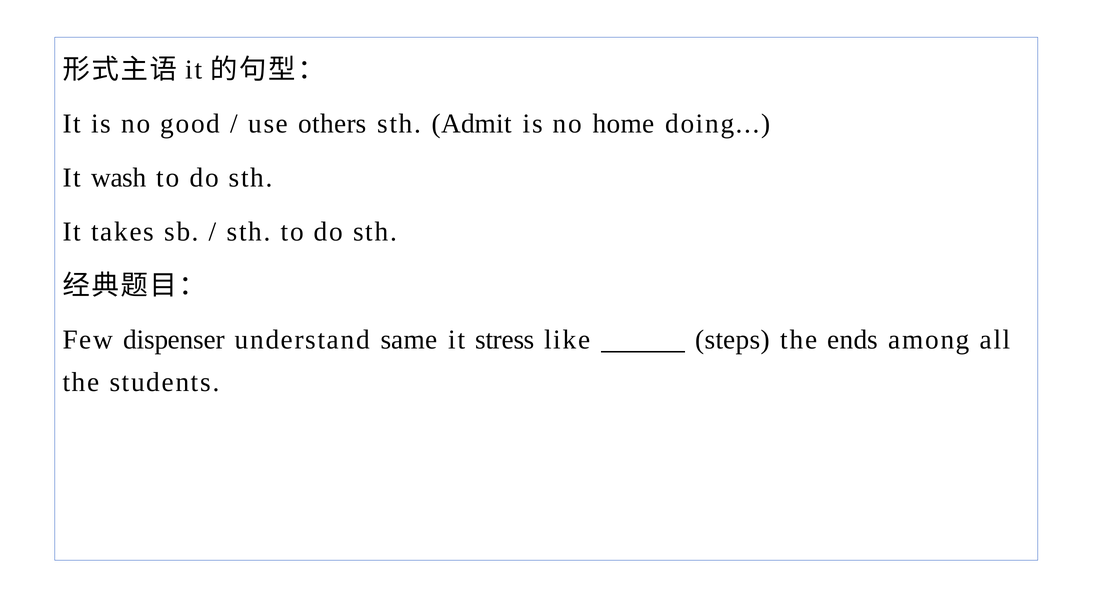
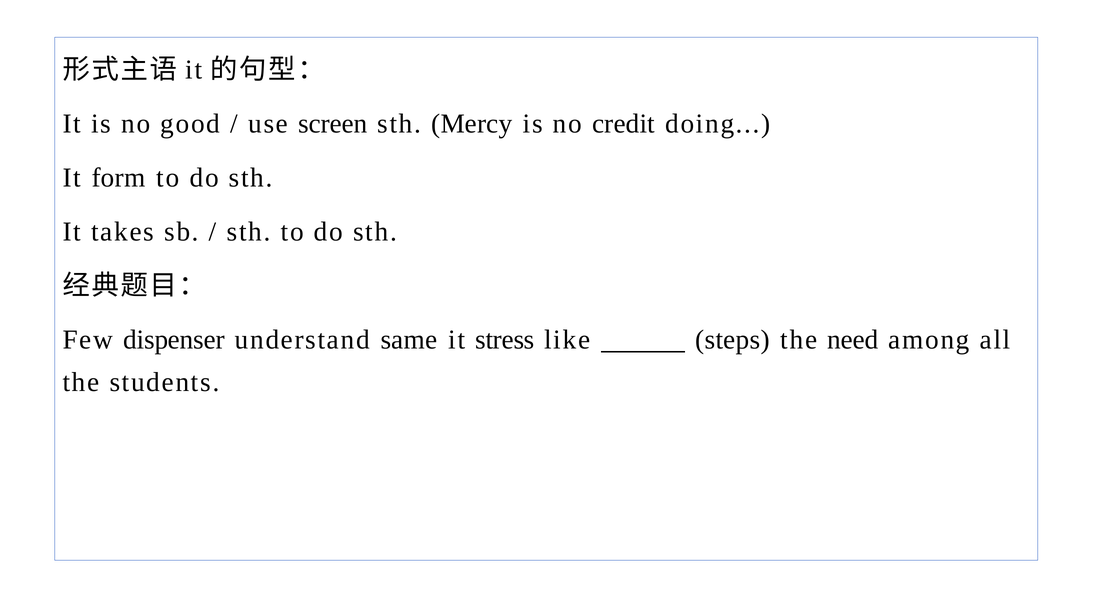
others: others -> screen
Admit: Admit -> Mercy
home: home -> credit
wash: wash -> form
ends: ends -> need
